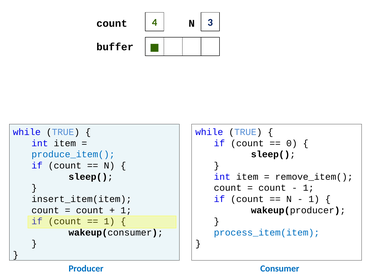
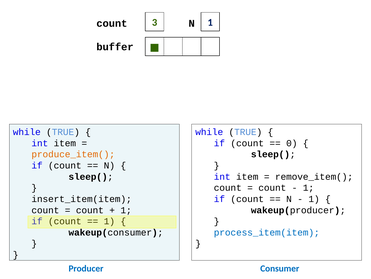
4: 4 -> 3
N 3: 3 -> 1
produce_item( colour: blue -> orange
